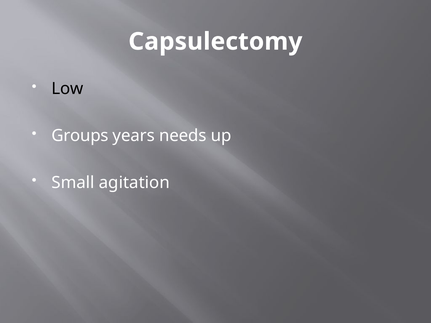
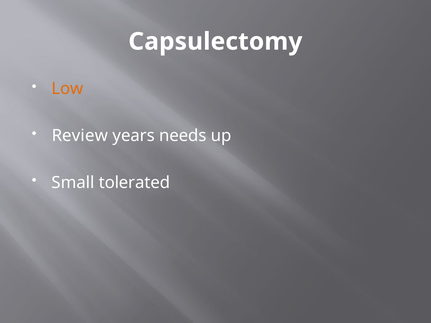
Low colour: black -> orange
Groups: Groups -> Review
agitation: agitation -> tolerated
